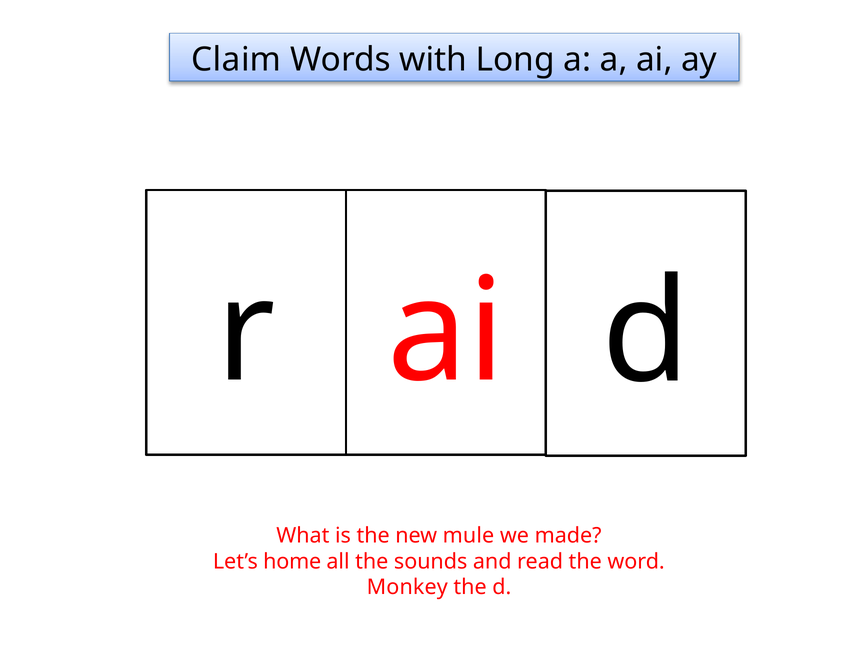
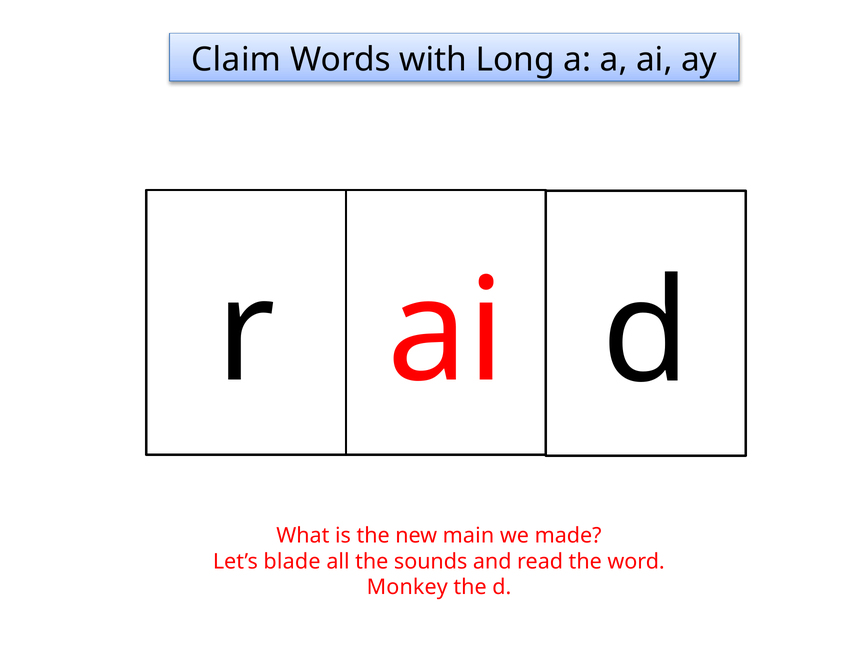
mule: mule -> main
home: home -> blade
